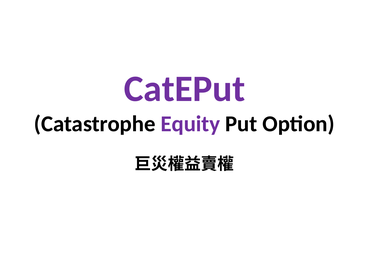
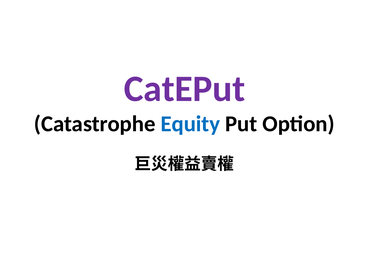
Equity colour: purple -> blue
